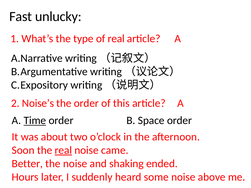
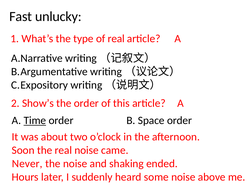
Noise’s: Noise’s -> Show’s
real at (63, 150) underline: present -> none
Better: Better -> Never
